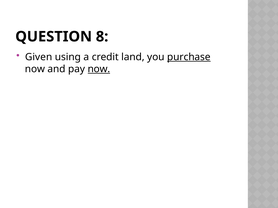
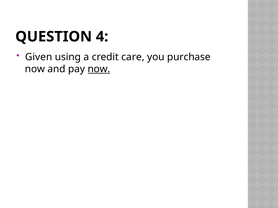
8: 8 -> 4
land: land -> care
purchase underline: present -> none
